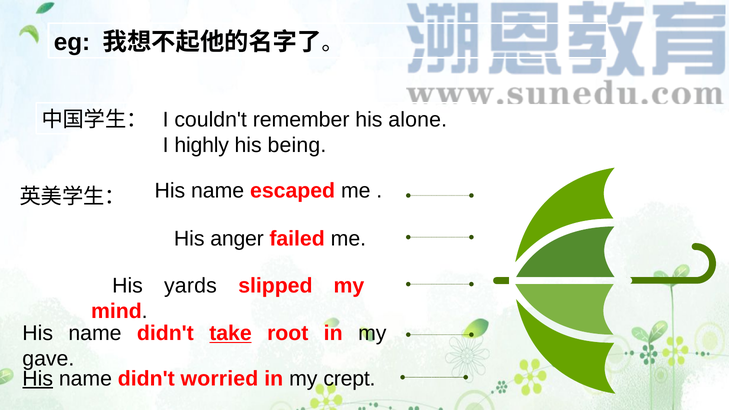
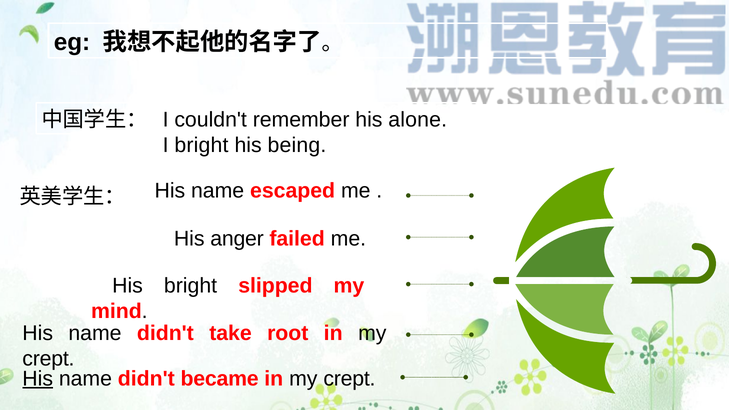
I highly: highly -> bright
His yards: yards -> bright
take underline: present -> none
gave at (48, 359): gave -> crept
worried: worried -> became
